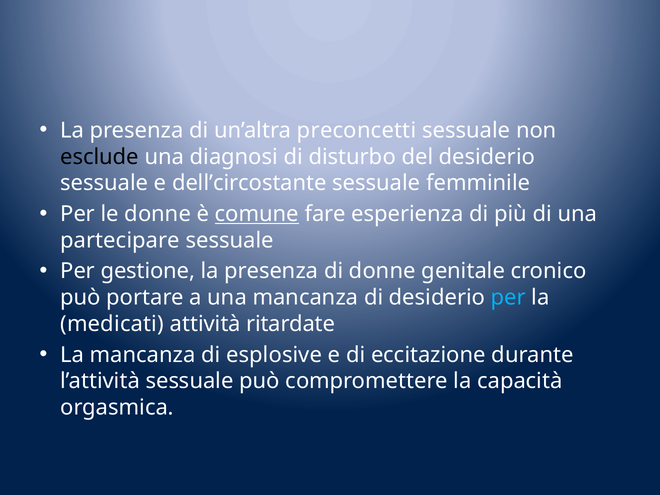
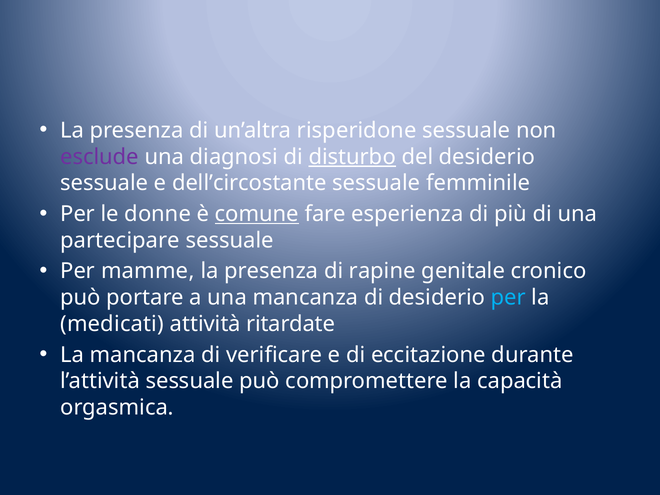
preconcetti: preconcetti -> risperidone
esclude colour: black -> purple
disturbo underline: none -> present
gestione: gestione -> mamme
di donne: donne -> rapine
esplosive: esplosive -> verificare
